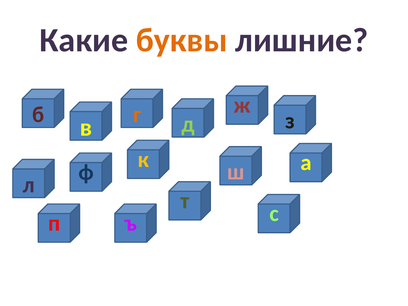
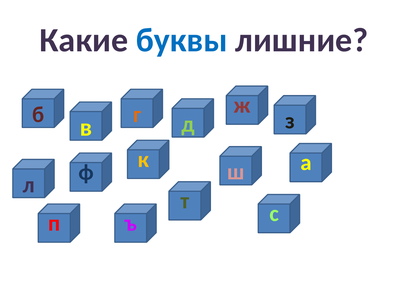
буквы colour: orange -> blue
